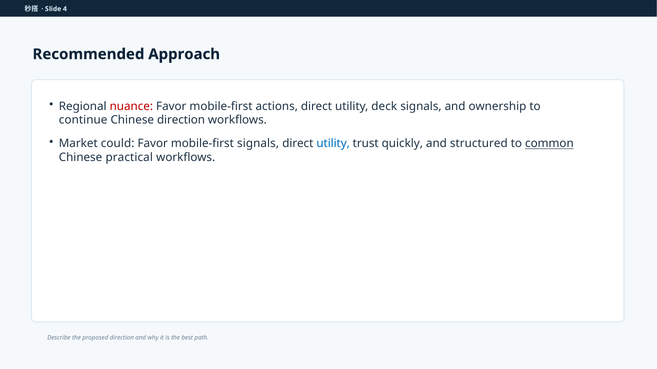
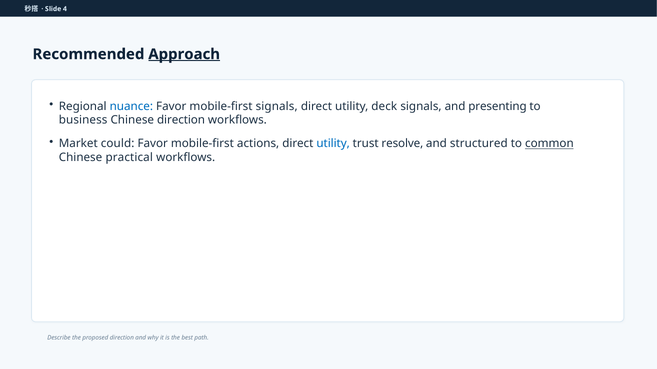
Approach underline: none -> present
nuance colour: red -> blue
mobile-first actions: actions -> signals
ownership: ownership -> presenting
continue: continue -> business
mobile-first signals: signals -> actions
quickly: quickly -> resolve
